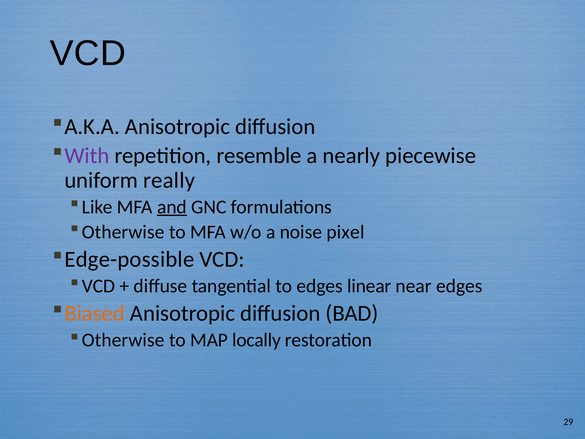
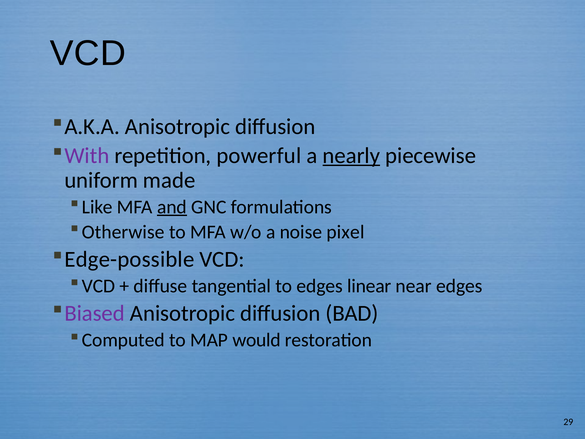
resemble: resemble -> powerful
nearly underline: none -> present
really: really -> made
Biased colour: orange -> purple
Otherwise at (123, 340): Otherwise -> Computed
locally: locally -> would
